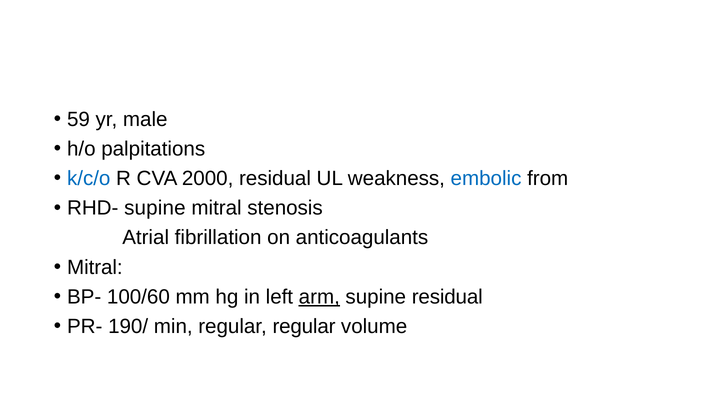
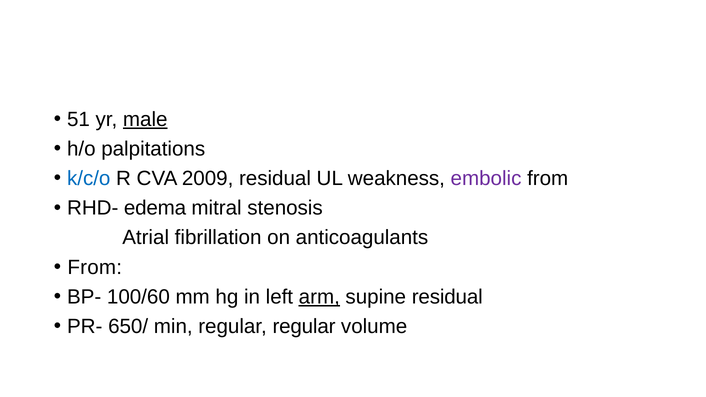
59: 59 -> 51
male underline: none -> present
2000: 2000 -> 2009
embolic colour: blue -> purple
RHD- supine: supine -> edema
Mitral at (95, 267): Mitral -> From
190/: 190/ -> 650/
